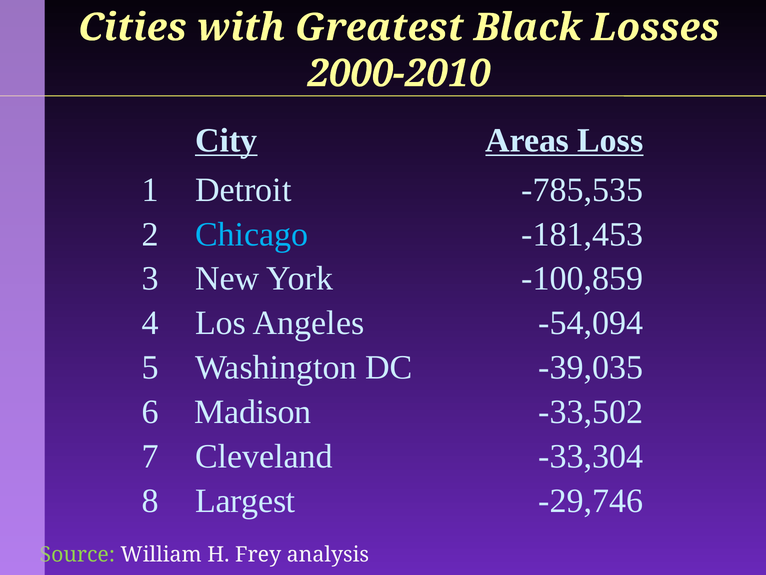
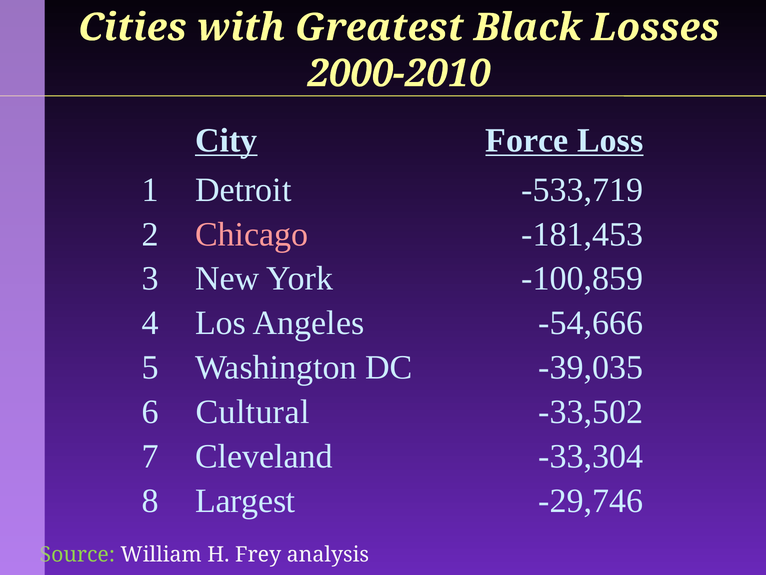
Areas: Areas -> Force
-785,535: -785,535 -> -533,719
Chicago colour: light blue -> pink
-54,094: -54,094 -> -54,666
Madison: Madison -> Cultural
